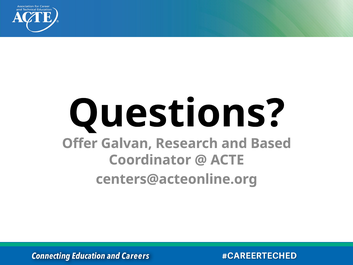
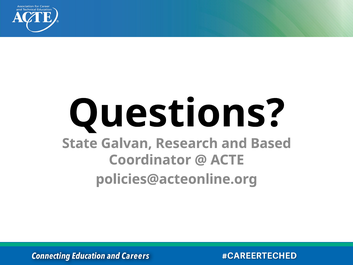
Offer: Offer -> State
centers@acteonline.org: centers@acteonline.org -> policies@acteonline.org
